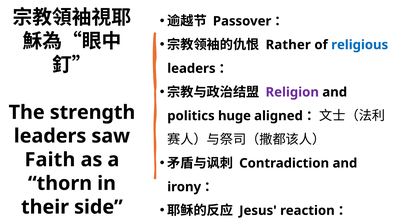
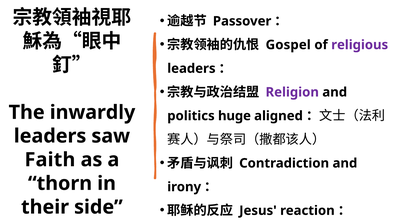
Rather: Rather -> Gospel
religious colour: blue -> purple
strength: strength -> inwardly
